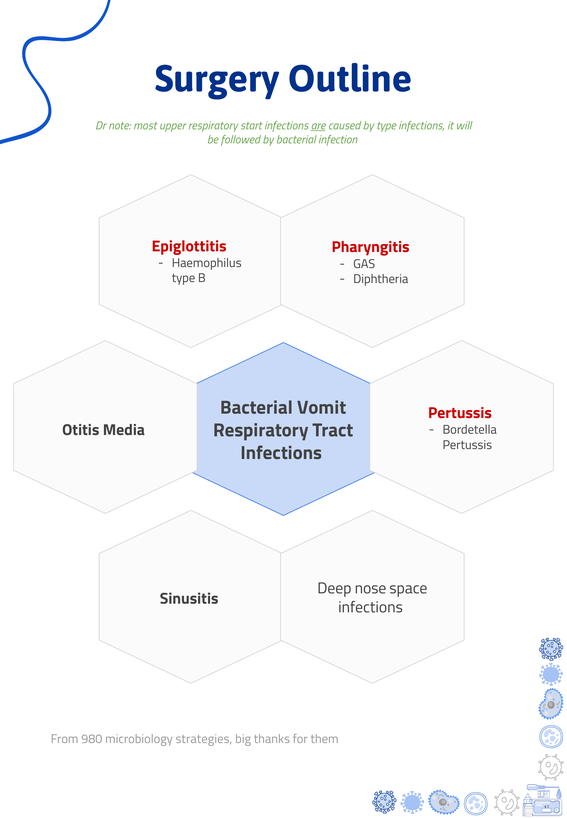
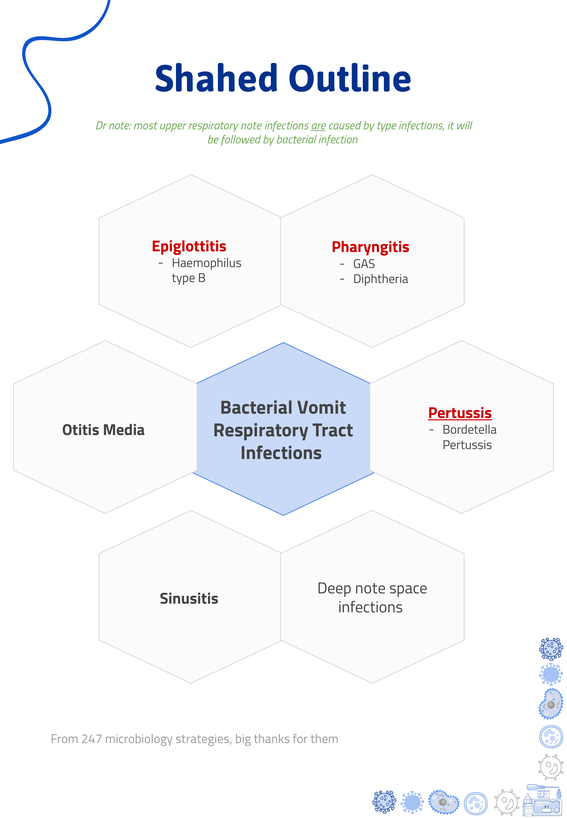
Surgery: Surgery -> Shahed
respiratory start: start -> note
Pertussis at (460, 413) underline: none -> present
Deep nose: nose -> note
980: 980 -> 247
